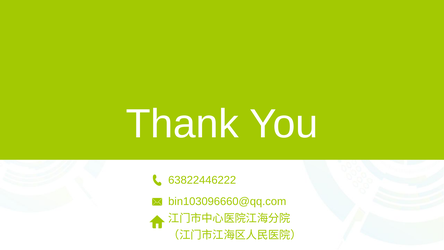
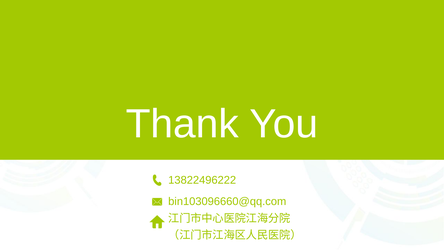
63822446222: 63822446222 -> 13822496222
